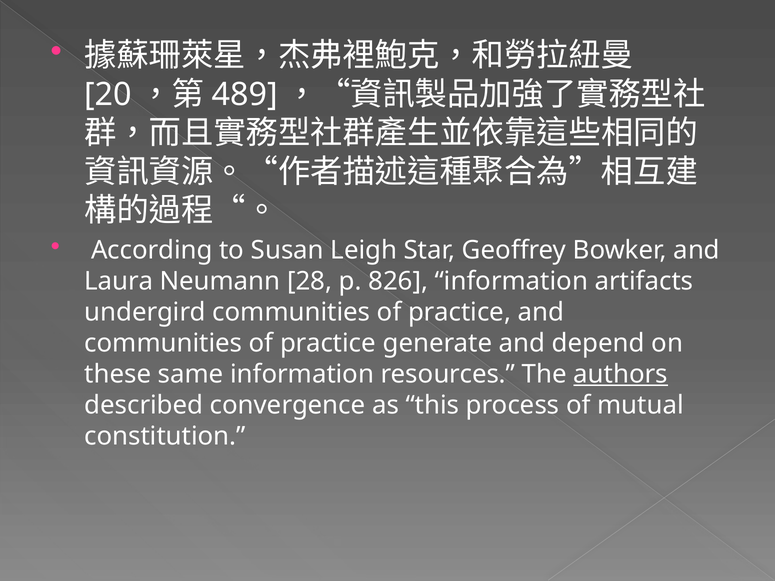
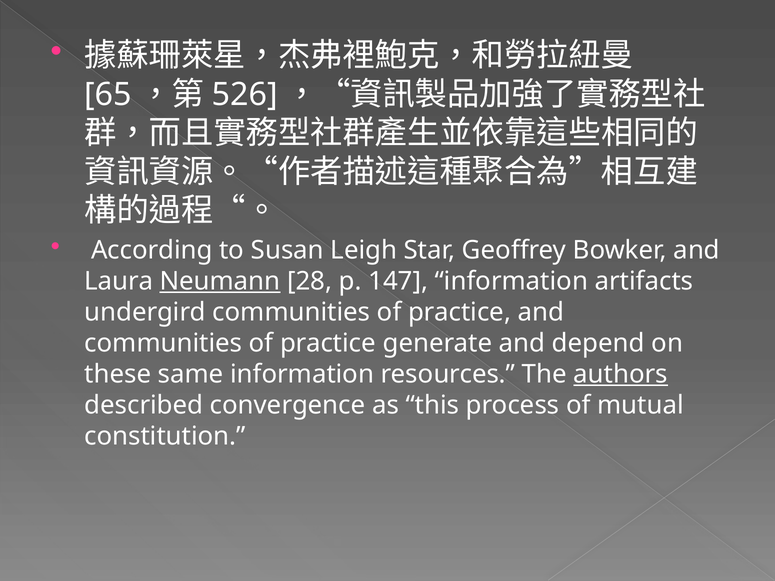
20: 20 -> 65
489: 489 -> 526
Neumann underline: none -> present
826: 826 -> 147
